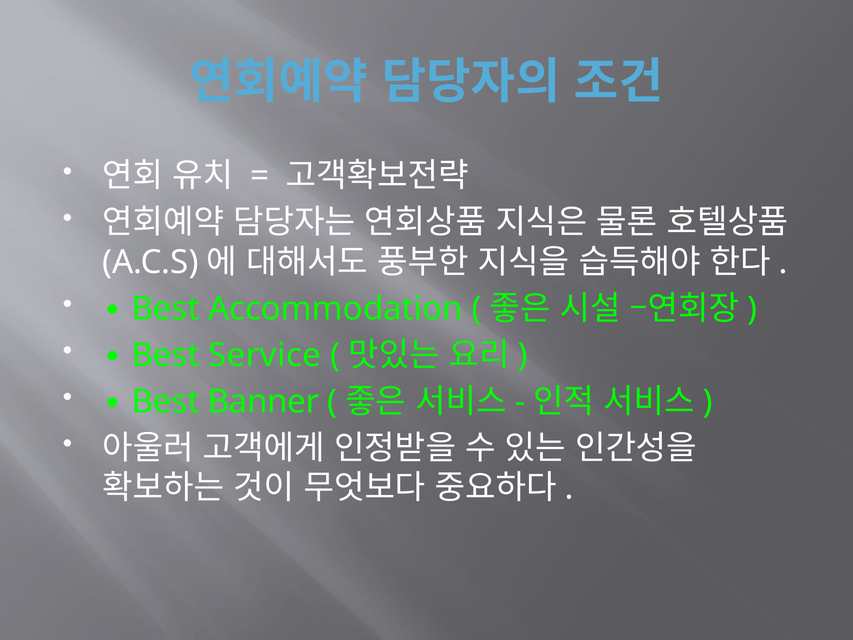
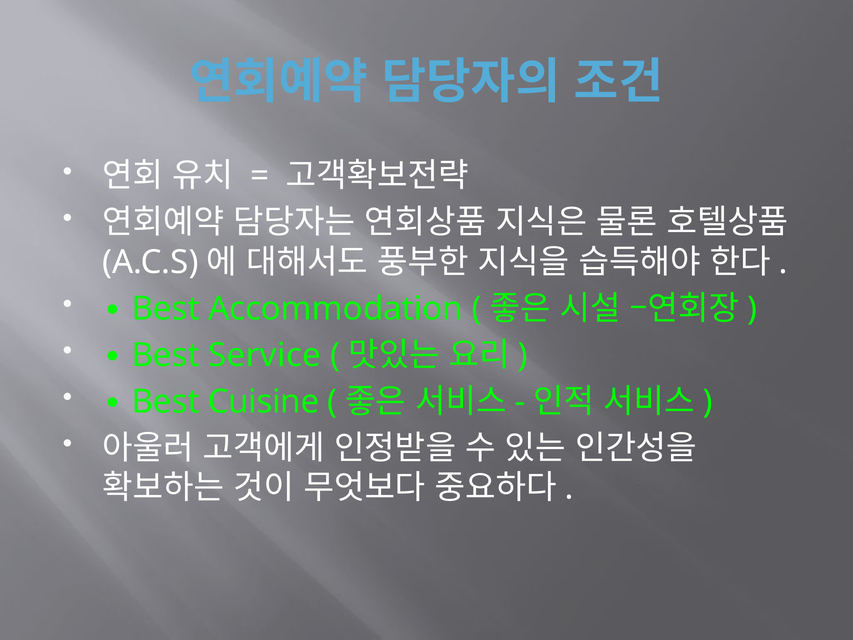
Banner: Banner -> Cuisine
